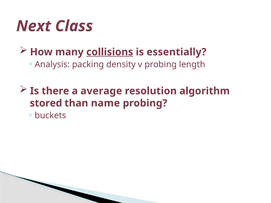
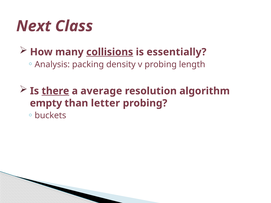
there underline: none -> present
stored: stored -> empty
name: name -> letter
